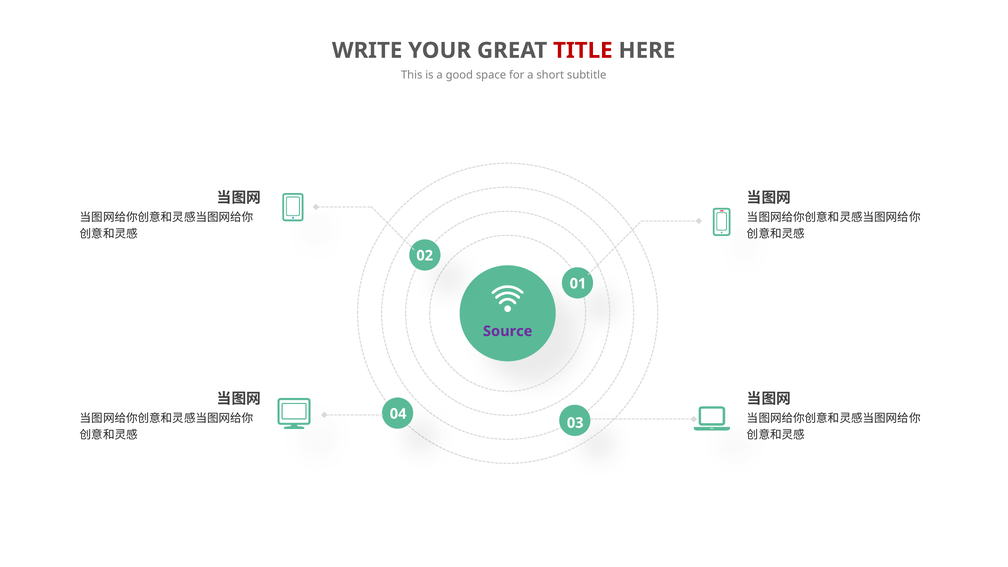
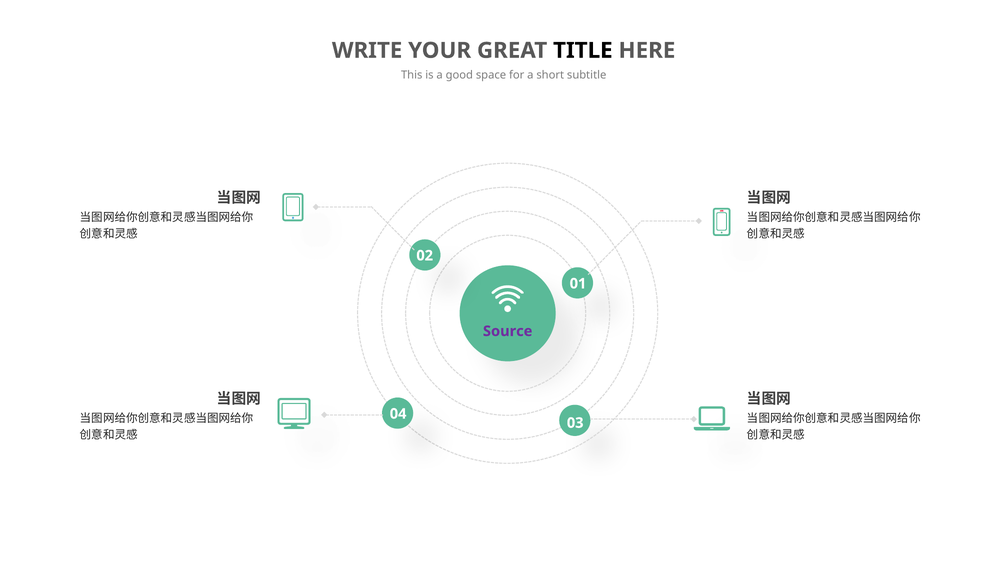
TITLE colour: red -> black
